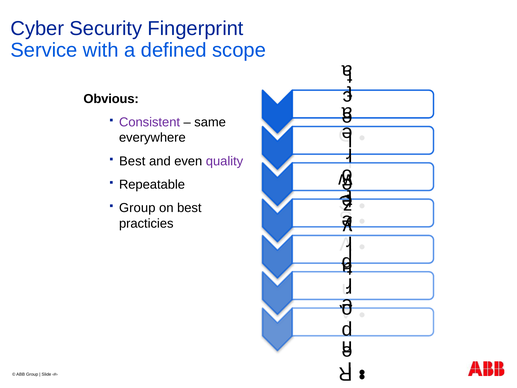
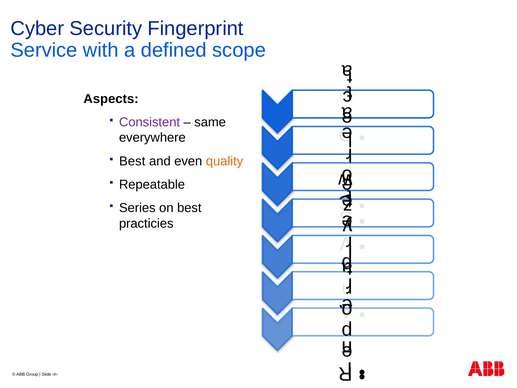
Obvious: Obvious -> Aspects
quality colour: purple -> orange
Group at (137, 208): Group -> Series
